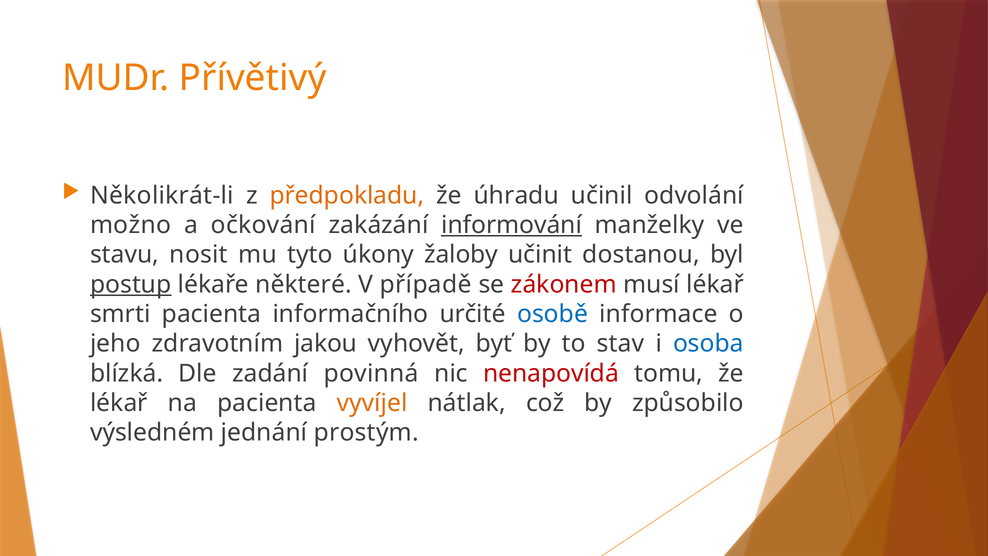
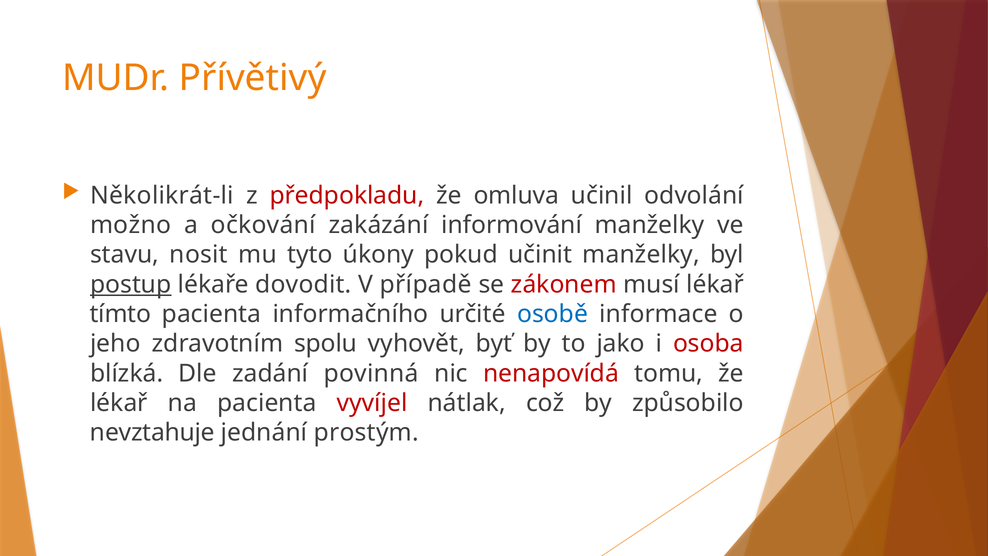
předpokladu colour: orange -> red
úhradu: úhradu -> omluva
informování underline: present -> none
žaloby: žaloby -> pokud
učinit dostanou: dostanou -> manželky
některé: některé -> dovodit
smrti: smrti -> tímto
jakou: jakou -> spolu
stav: stav -> jako
osoba colour: blue -> red
vyvíjel colour: orange -> red
výsledném: výsledném -> nevztahuje
